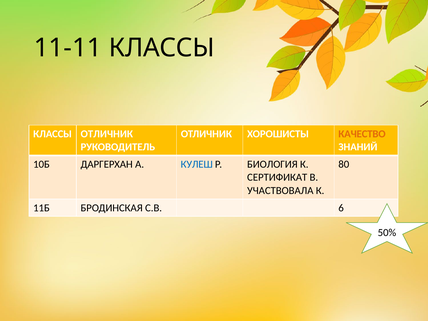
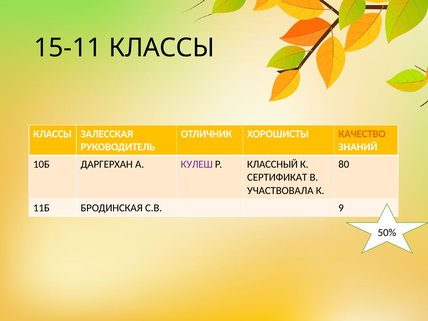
11-11: 11-11 -> 15-11
КЛАССЫ ОТЛИЧНИК: ОТЛИЧНИК -> ЗАЛЕССКАЯ
КУЛЕШ colour: blue -> purple
БИОЛОГИЯ: БИОЛОГИЯ -> КЛАССНЫЙ
6: 6 -> 9
